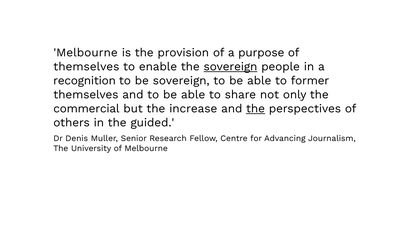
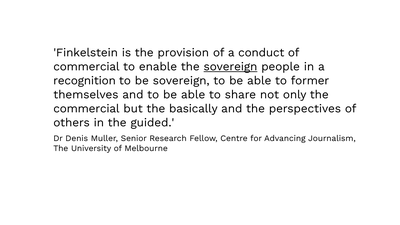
Melbourne at (86, 53): Melbourne -> Finkelstein
purpose: purpose -> conduct
themselves at (86, 67): themselves -> commercial
increase: increase -> basically
the at (256, 109) underline: present -> none
